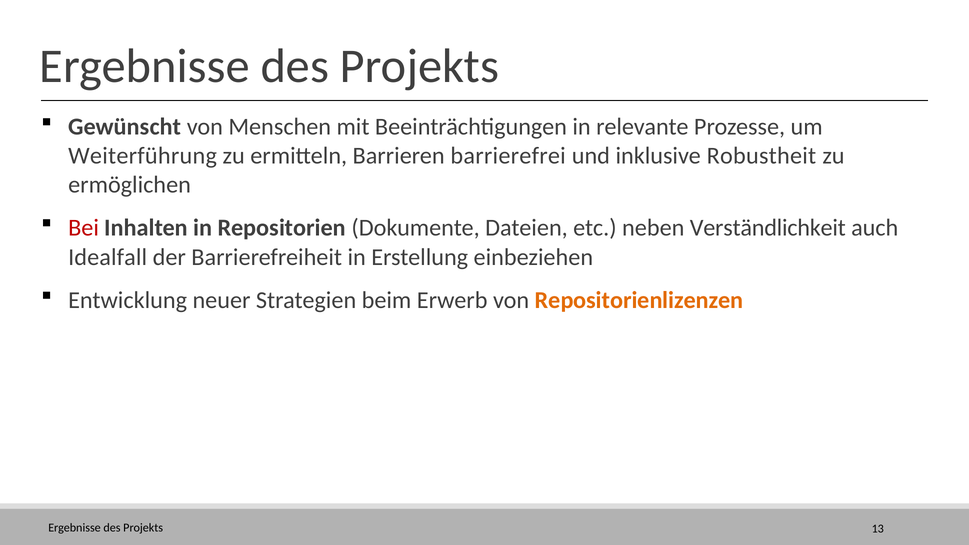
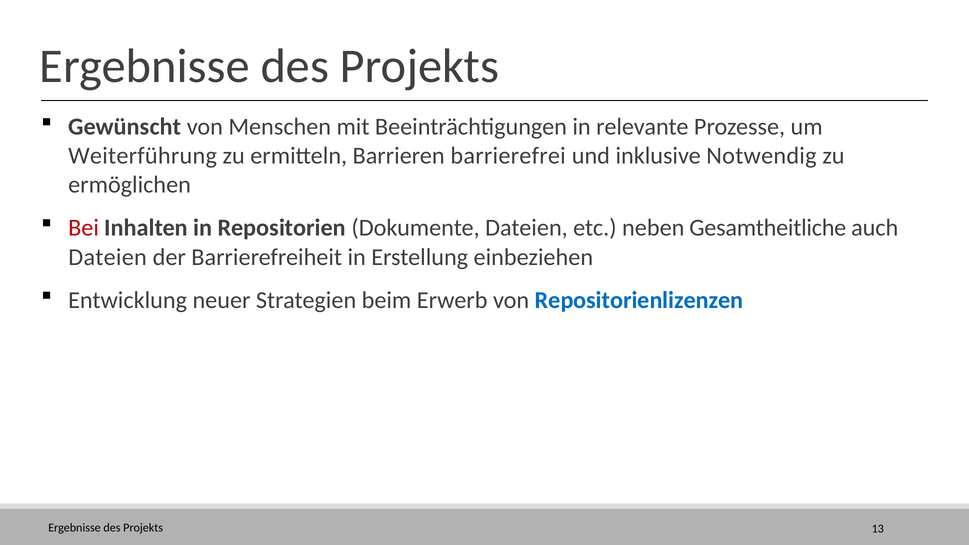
Robustheit: Robustheit -> Notwendig
Verständlichkeit: Verständlichkeit -> Gesamtheitliche
Idealfall at (108, 257): Idealfall -> Dateien
Repositorienlizenzen colour: orange -> blue
